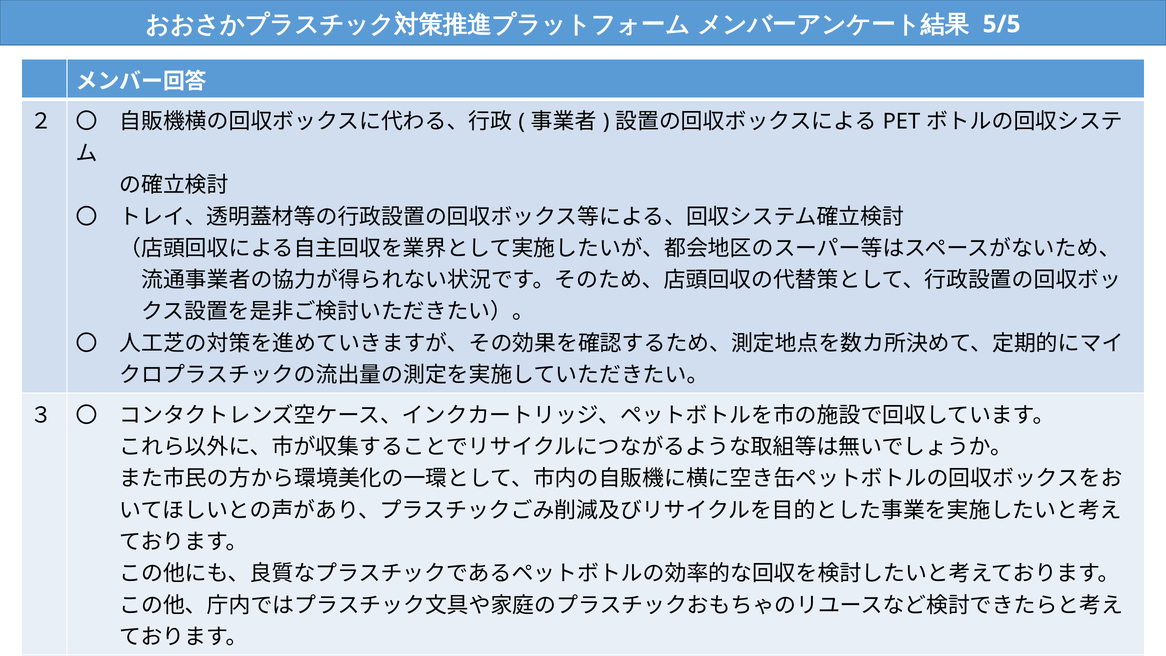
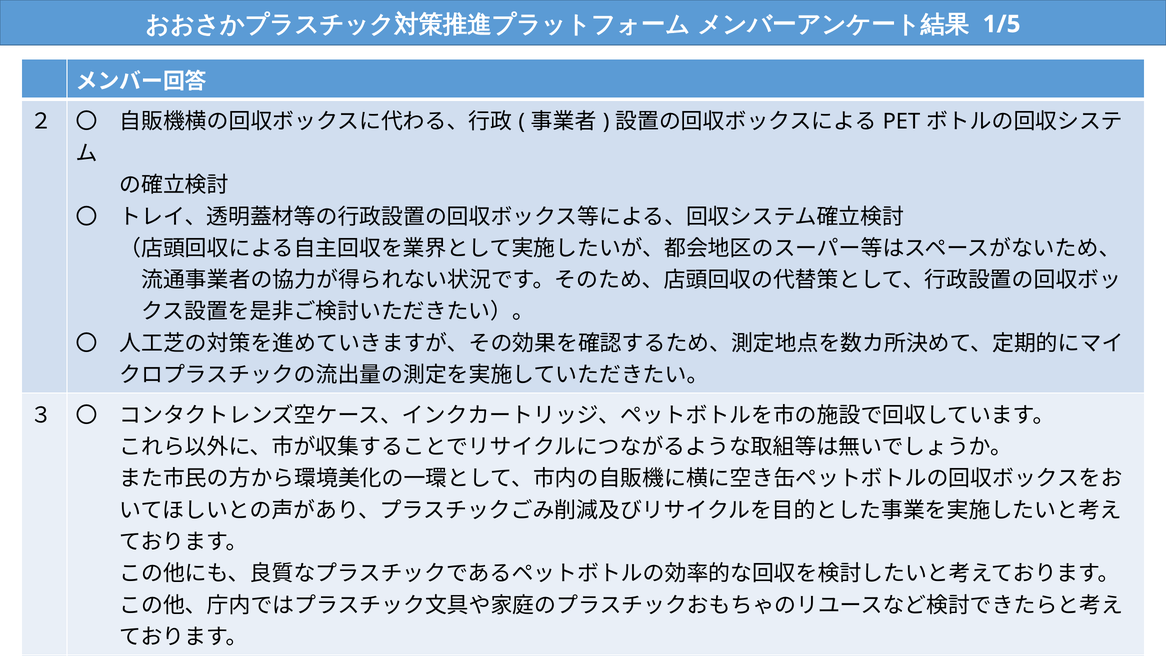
5/5: 5/5 -> 1/5
